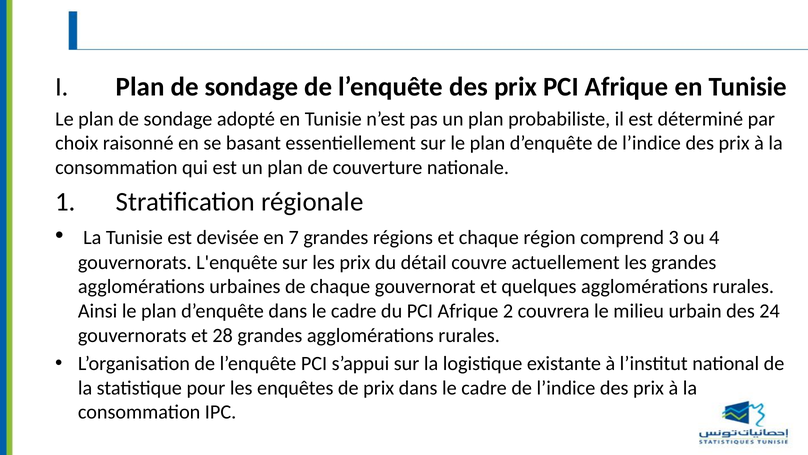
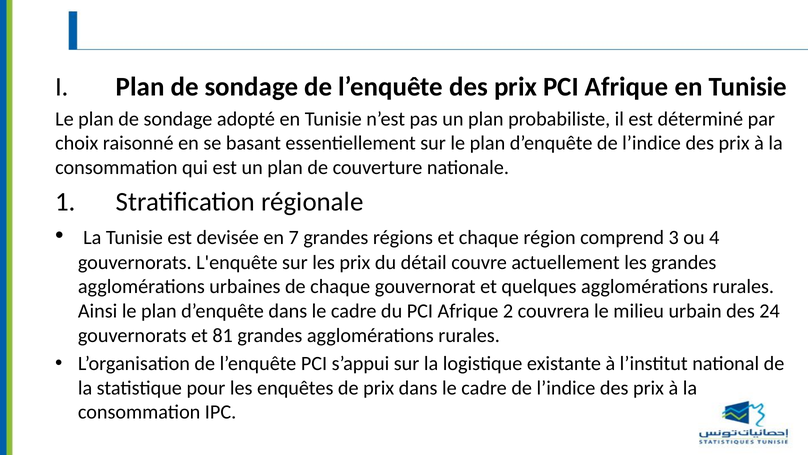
28: 28 -> 81
